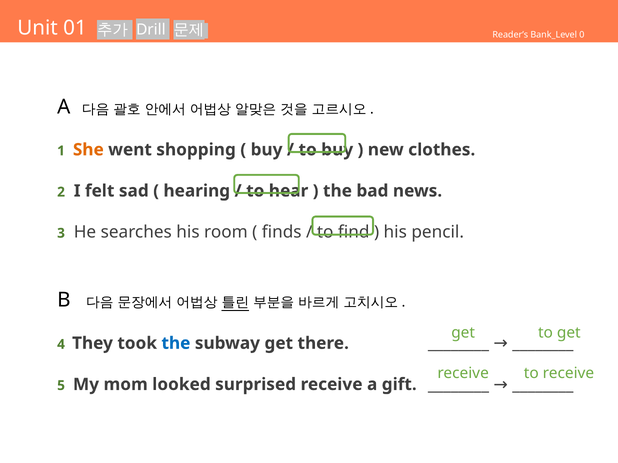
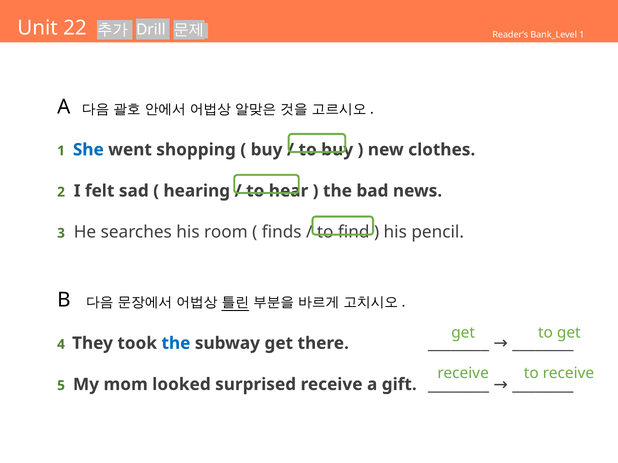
01: 01 -> 22
Bank_Level 0: 0 -> 1
She colour: orange -> blue
